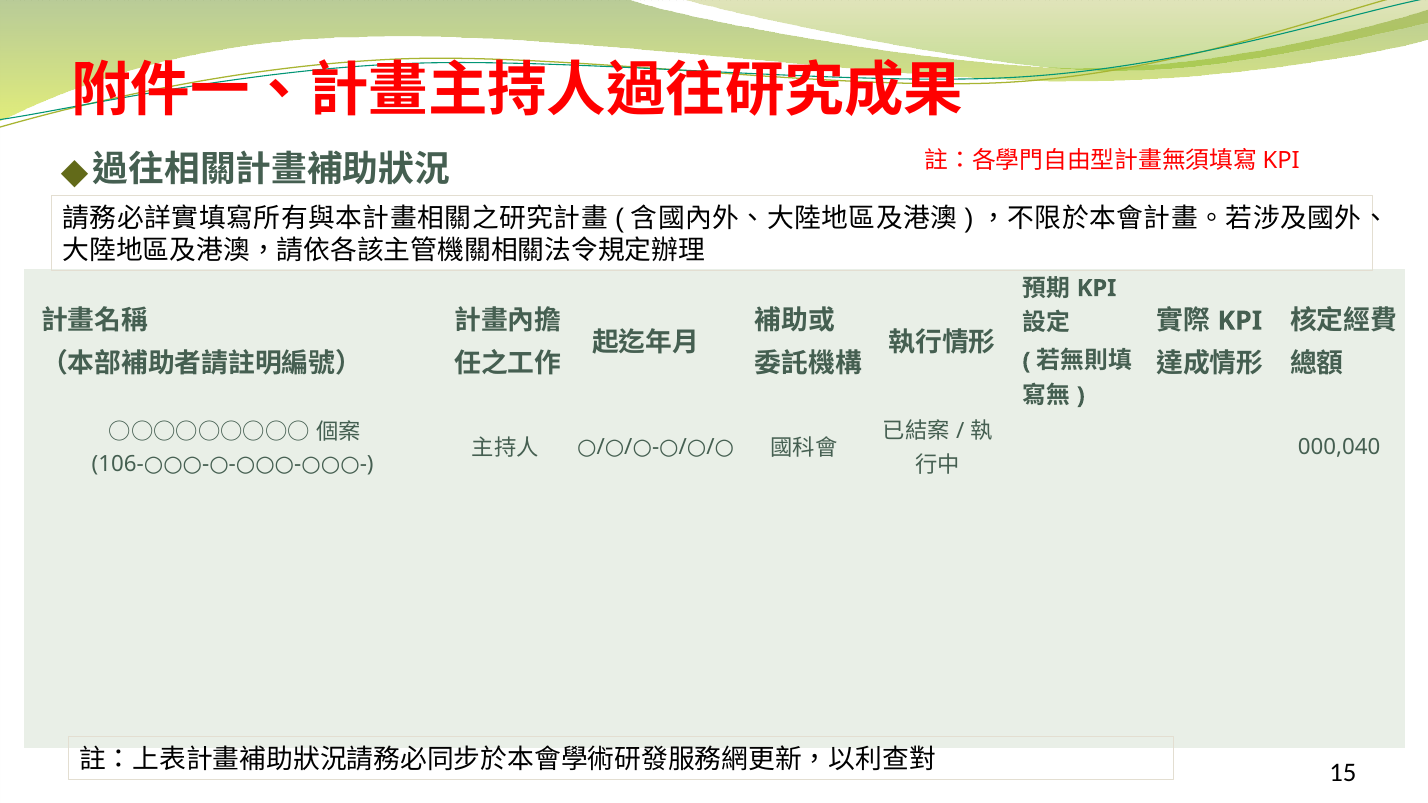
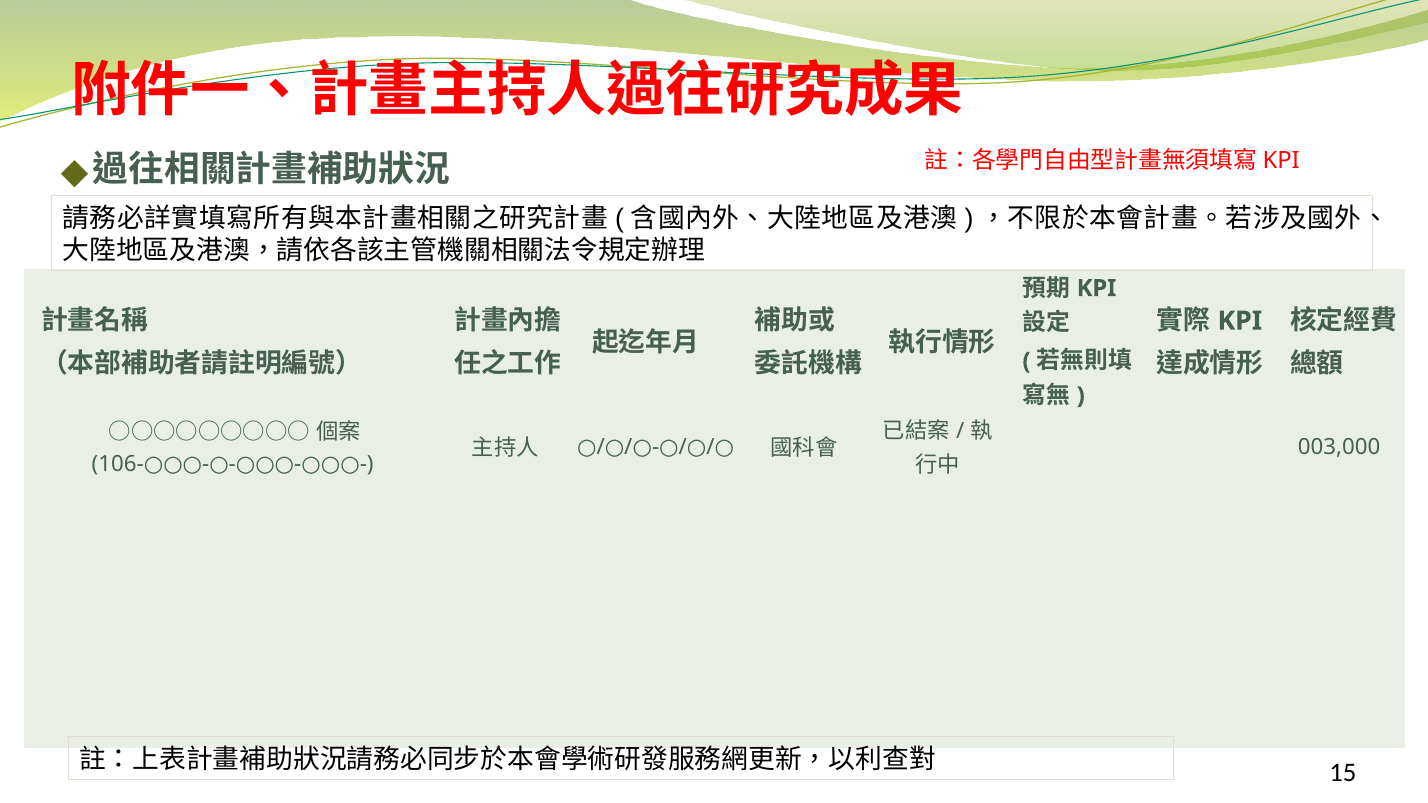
000,040: 000,040 -> 003,000
